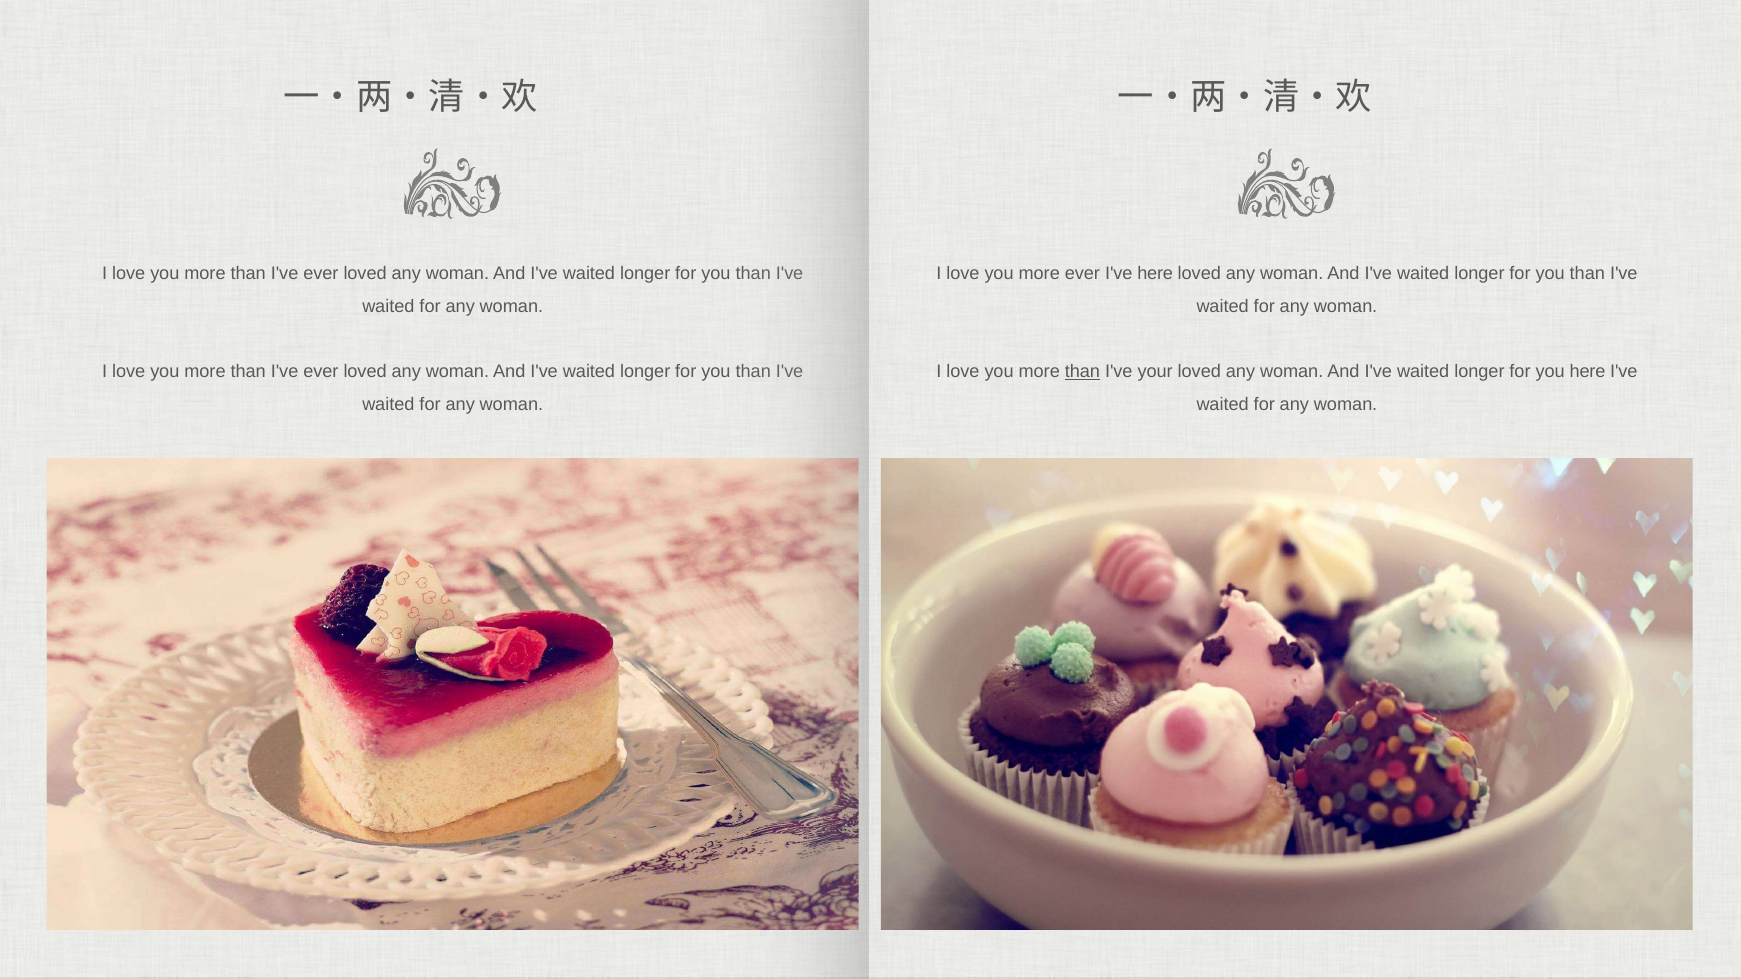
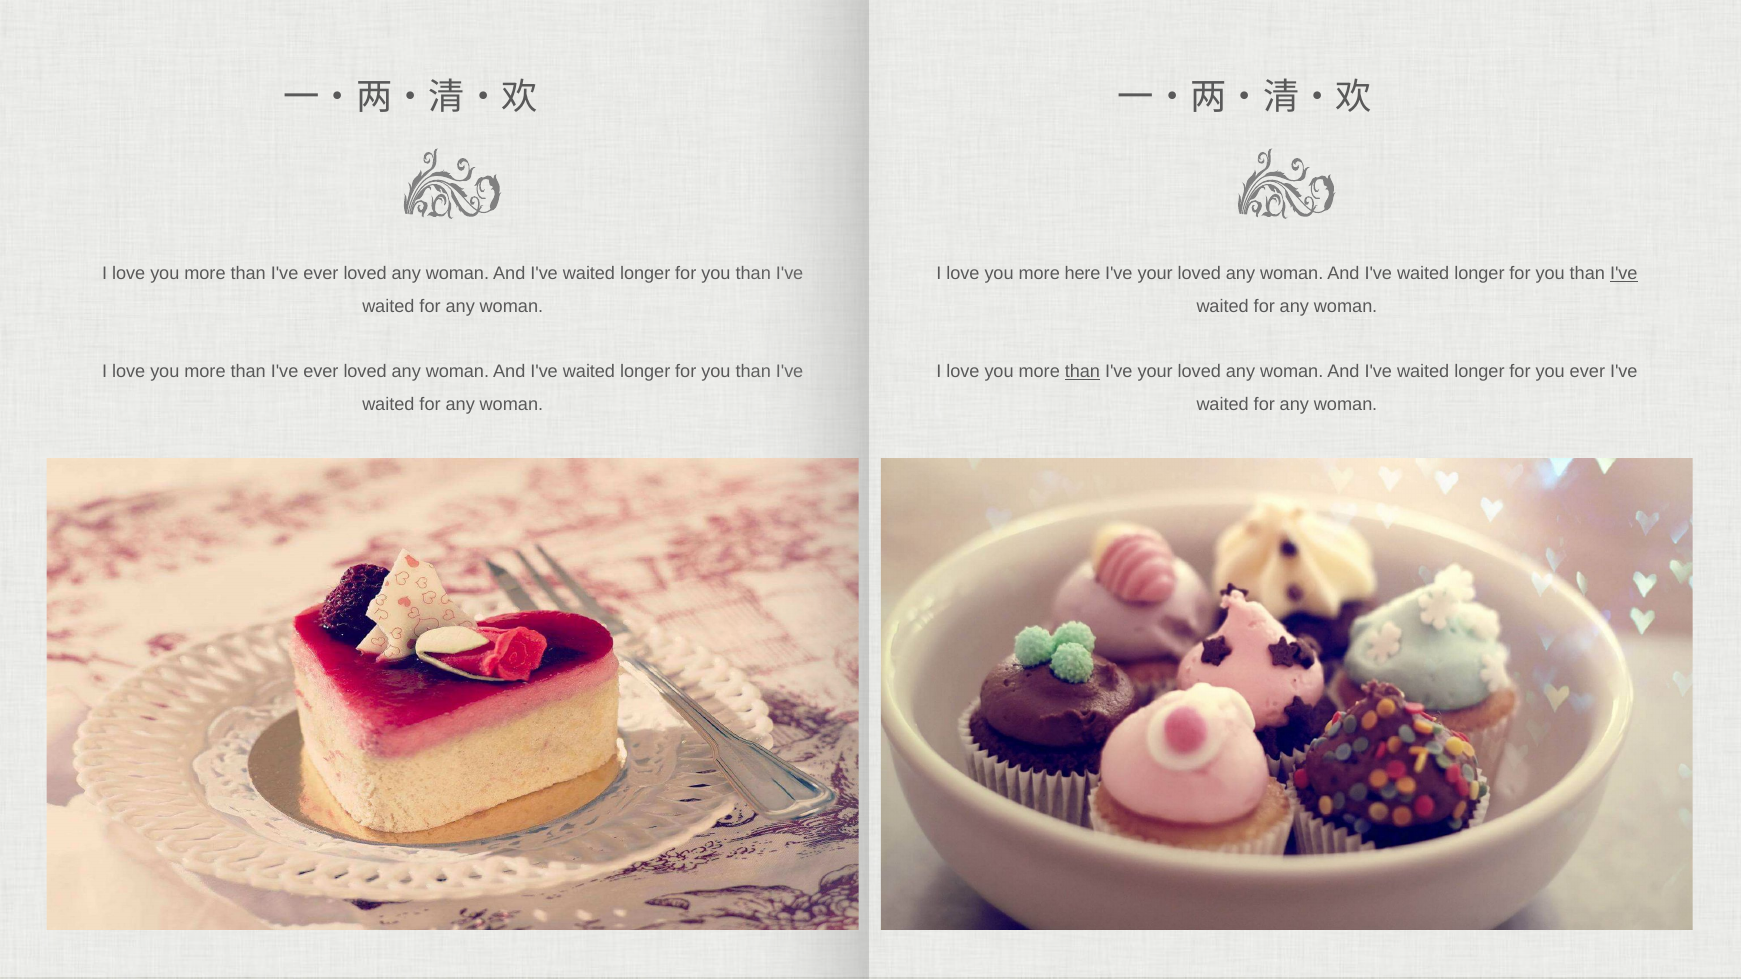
more ever: ever -> here
here at (1155, 274): here -> your
I've at (1624, 274) underline: none -> present
you here: here -> ever
